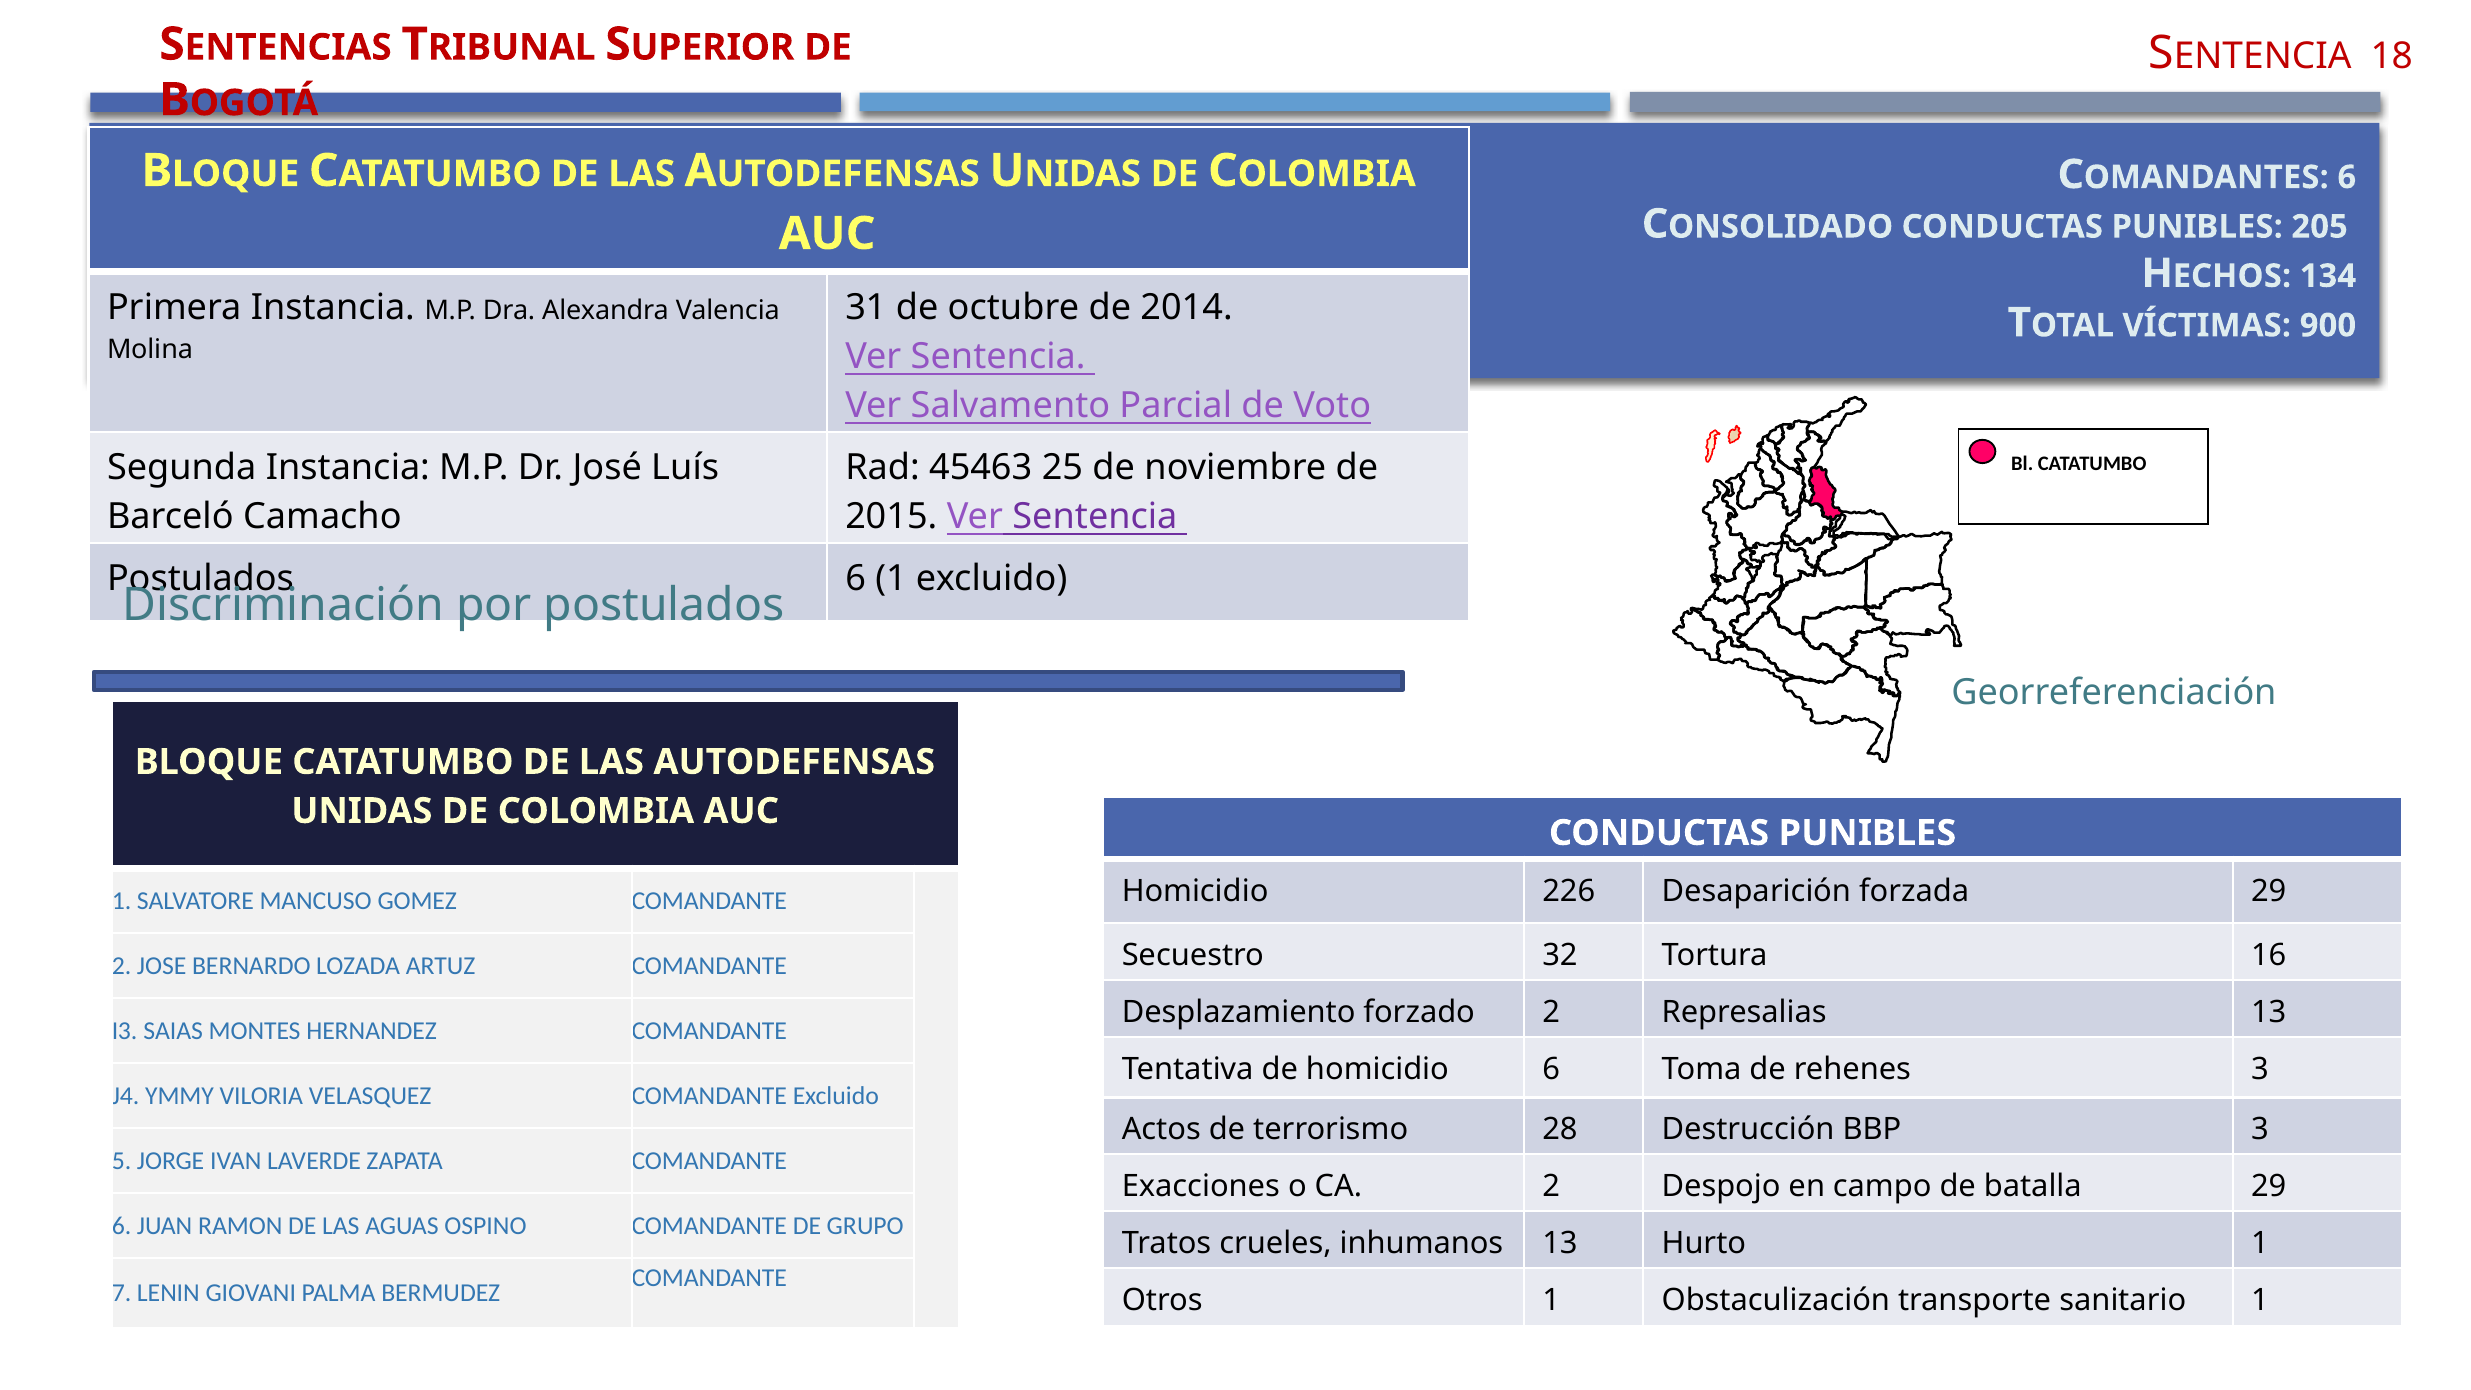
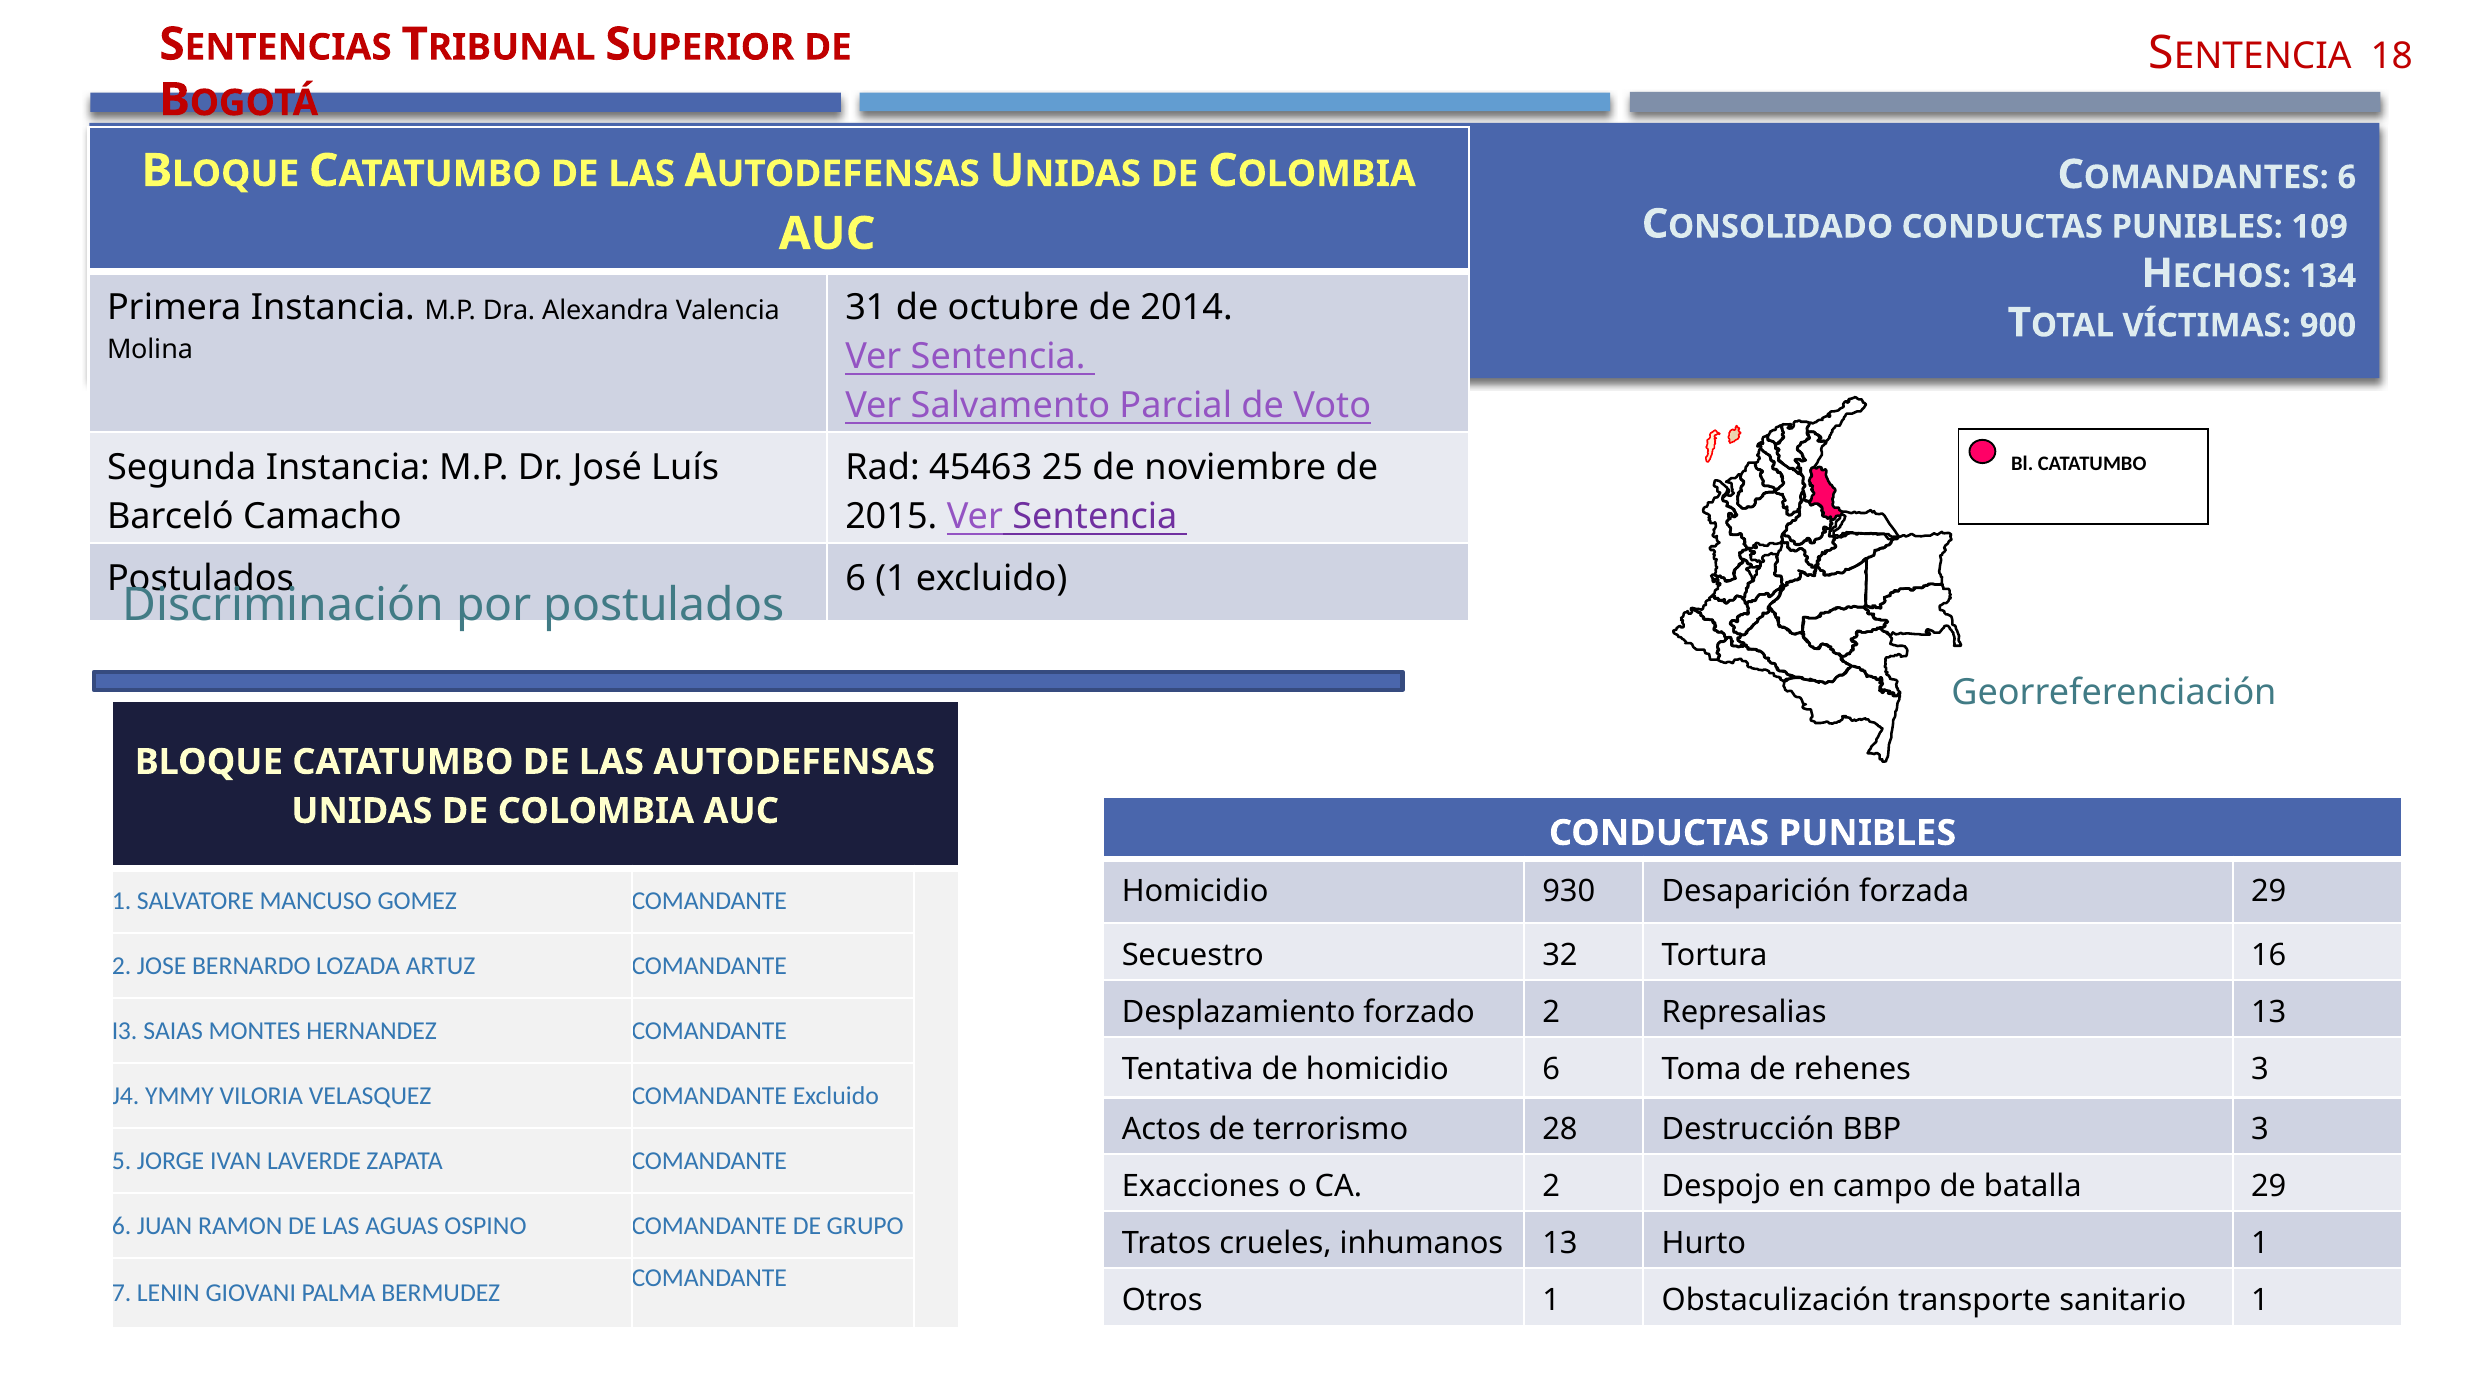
205: 205 -> 109
226: 226 -> 930
